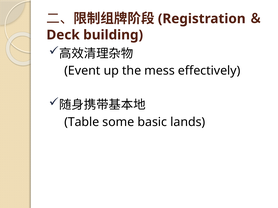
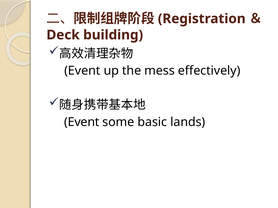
Table at (82, 122): Table -> Event
